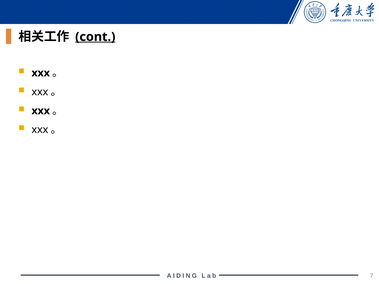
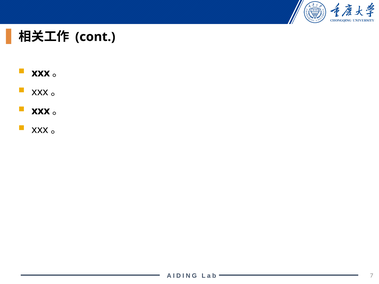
cont underline: present -> none
